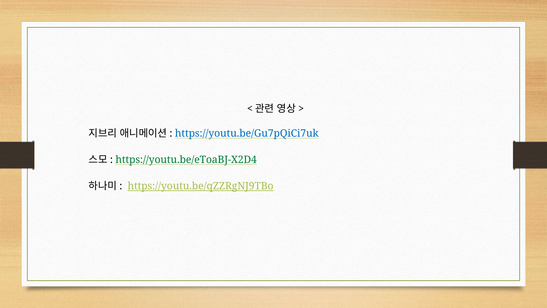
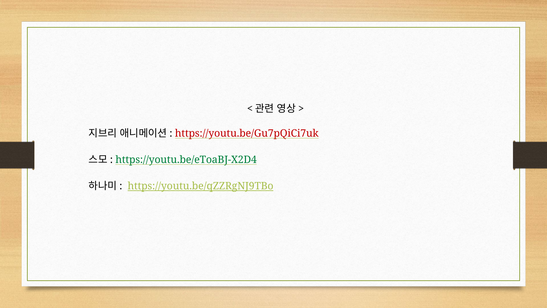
https://youtu.be/Gu7pQiCi7uk colour: blue -> red
